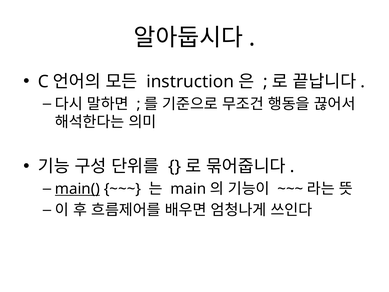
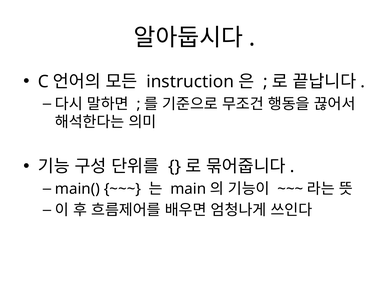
main( underline: present -> none
